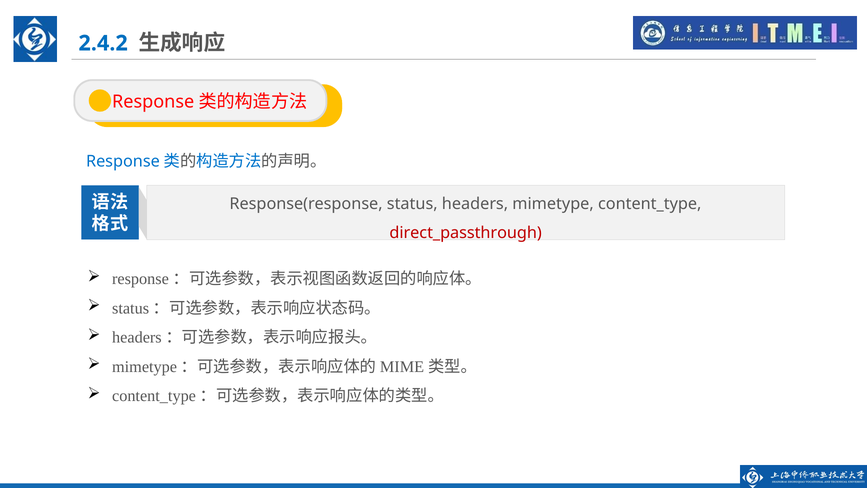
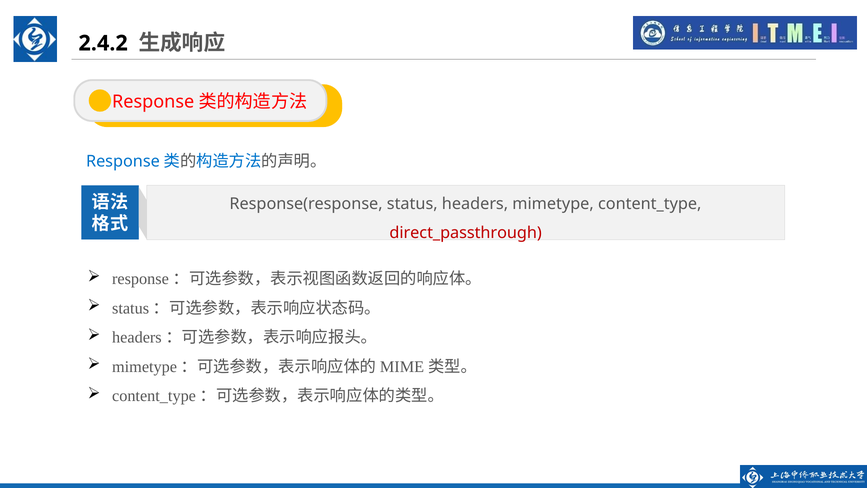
2.4.2 colour: blue -> black
